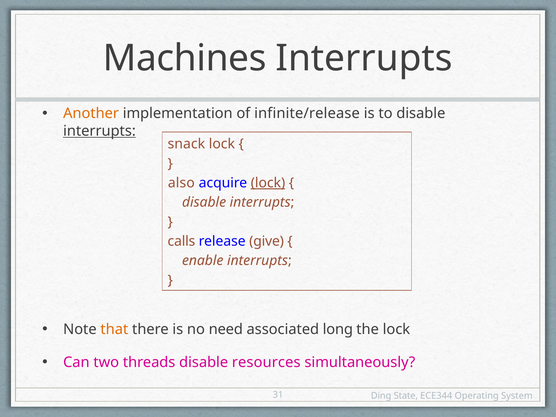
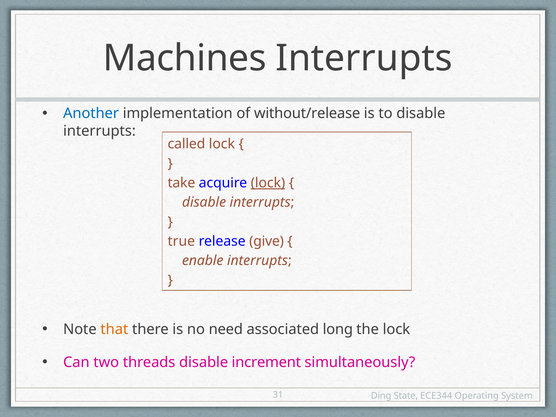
Another colour: orange -> blue
infinite/release: infinite/release -> without/release
interrupts at (99, 131) underline: present -> none
snack: snack -> called
also: also -> take
calls: calls -> true
resources: resources -> increment
